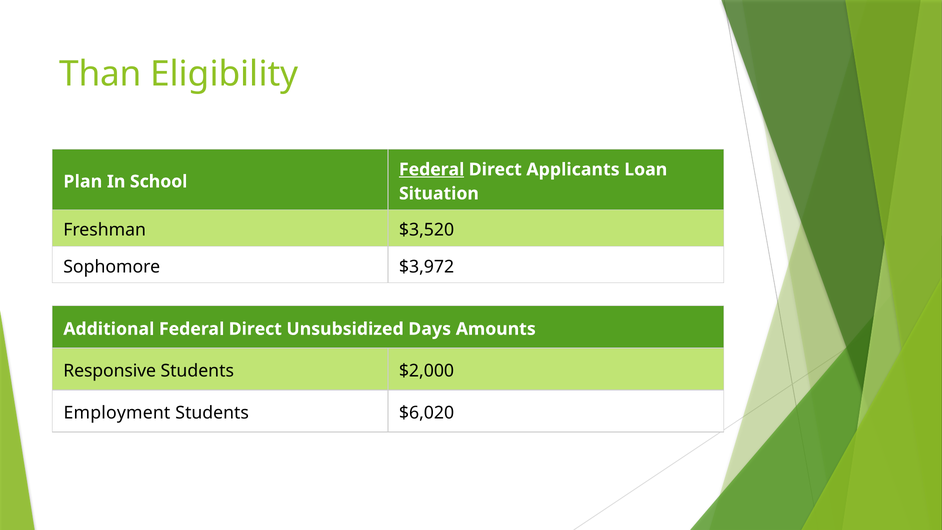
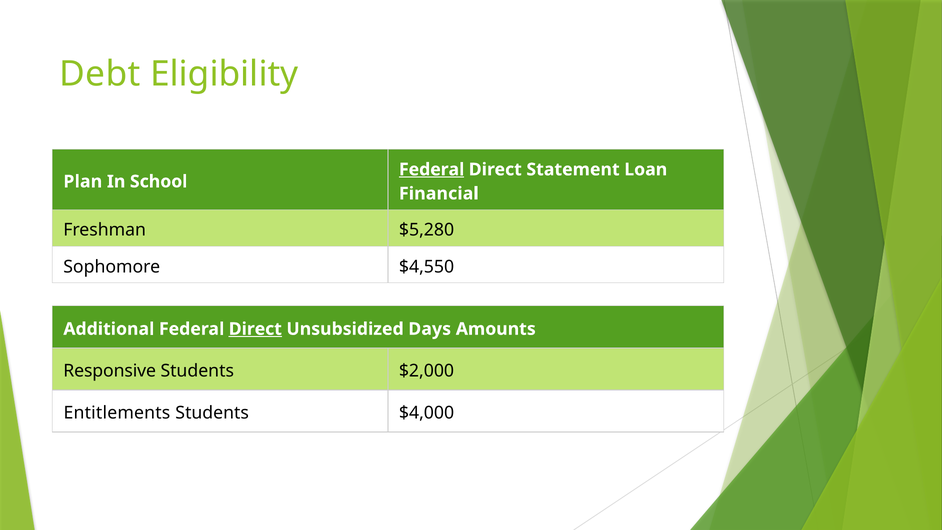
Than: Than -> Debt
Applicants: Applicants -> Statement
Situation: Situation -> Financial
$3,520: $3,520 -> $5,280
$3,972: $3,972 -> $4,550
Direct at (255, 329) underline: none -> present
Employment: Employment -> Entitlements
$6,020: $6,020 -> $4,000
